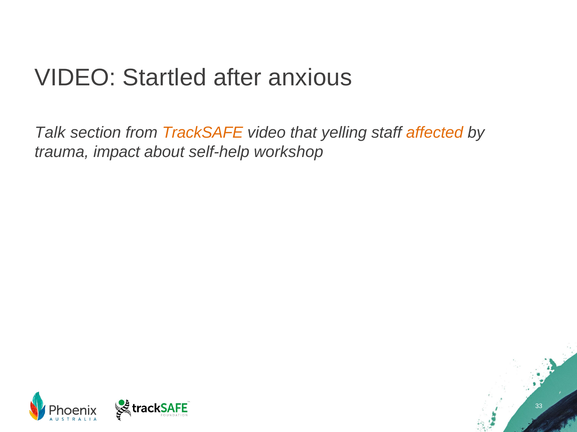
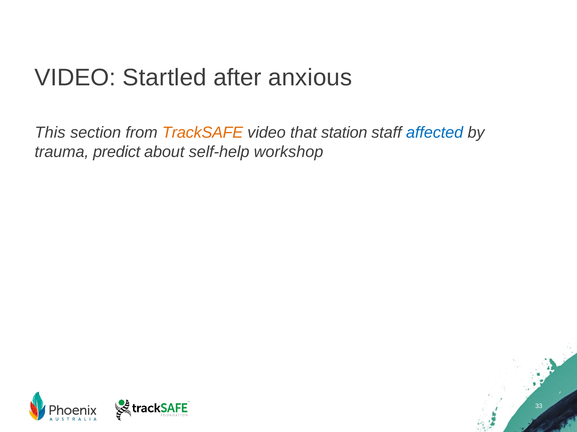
Talk: Talk -> This
yelling: yelling -> station
affected colour: orange -> blue
impact: impact -> predict
